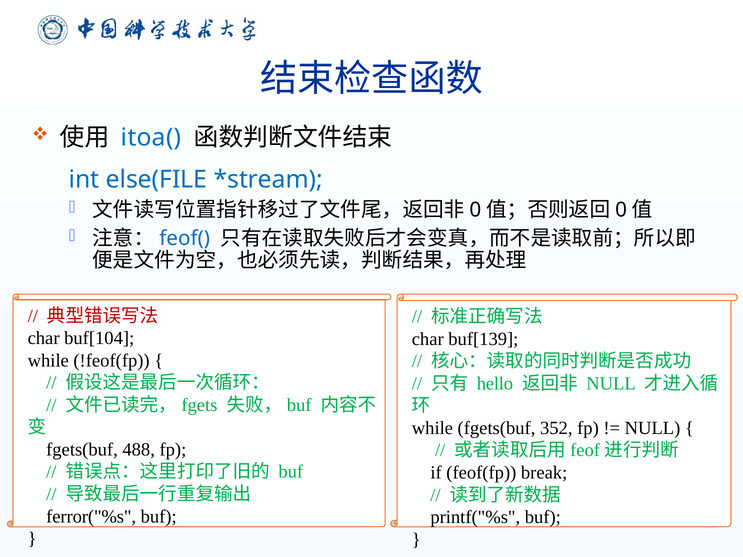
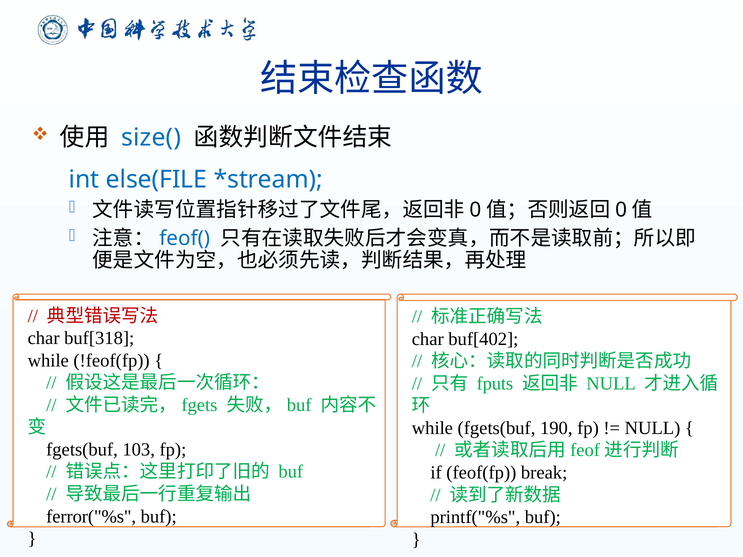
itoa(: itoa( -> size(
buf[104: buf[104 -> buf[318
buf[139: buf[139 -> buf[402
hello: hello -> fputs
352: 352 -> 190
488: 488 -> 103
